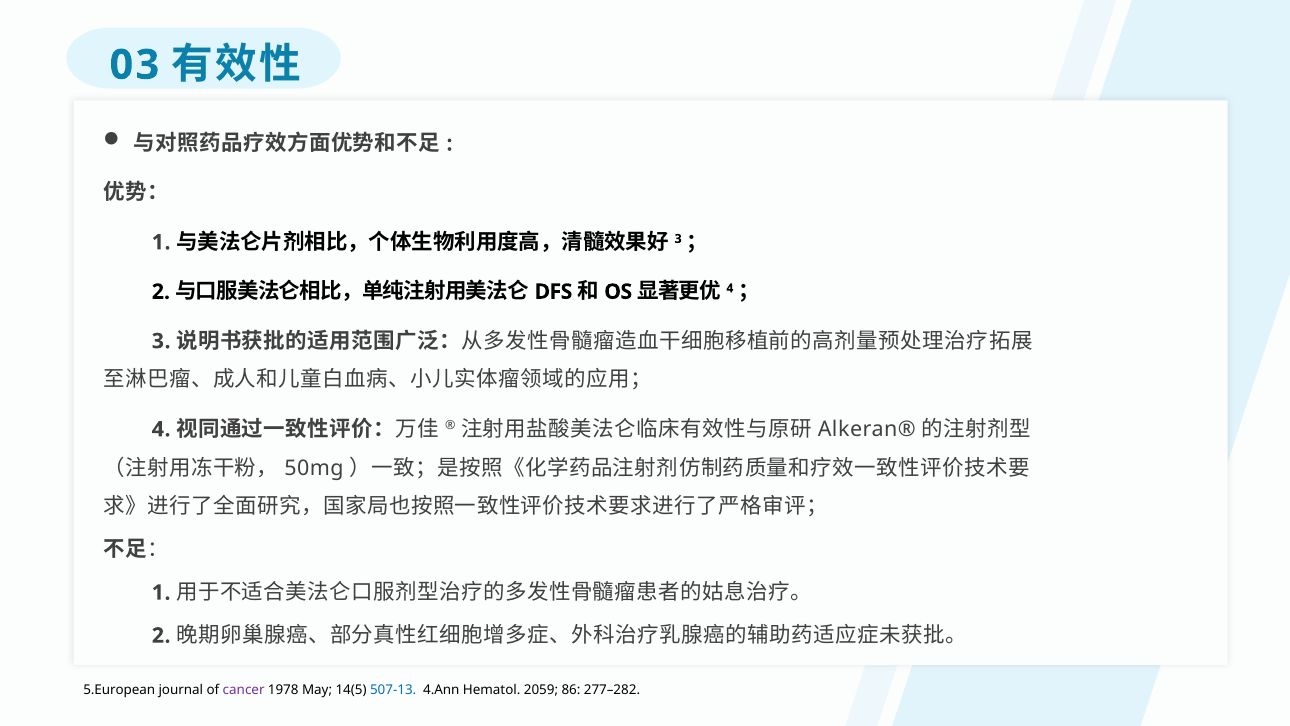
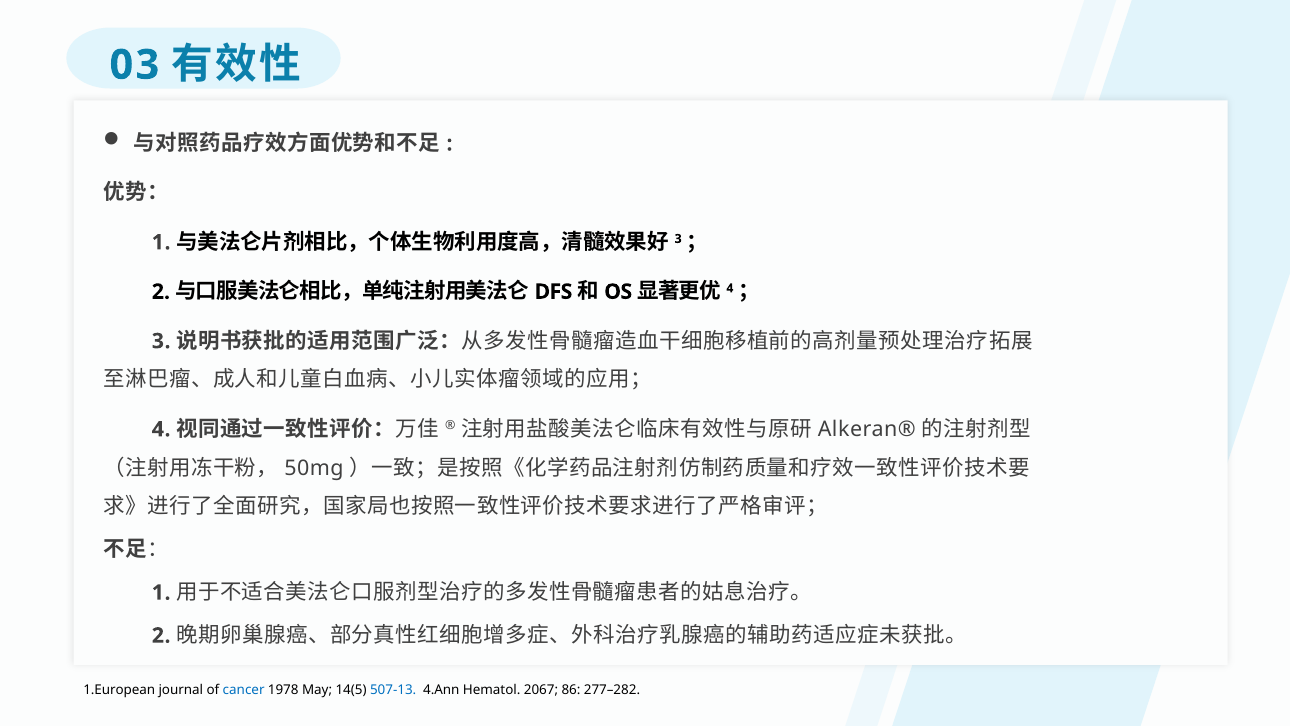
5.European: 5.European -> 1.European
cancer colour: purple -> blue
2059: 2059 -> 2067
